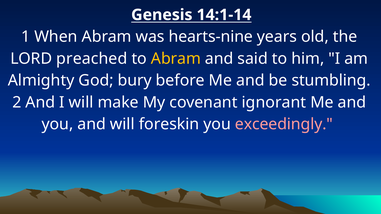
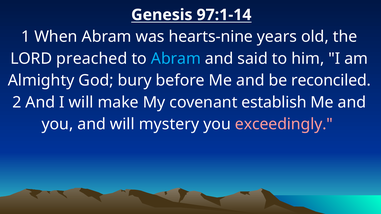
14:1-14: 14:1-14 -> 97:1-14
Abram at (176, 59) colour: yellow -> light blue
stumbling: stumbling -> reconciled
ignorant: ignorant -> establish
foreskin: foreskin -> mystery
